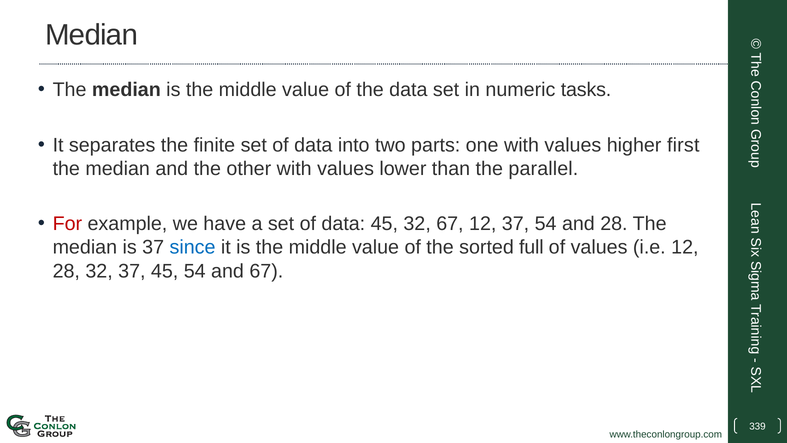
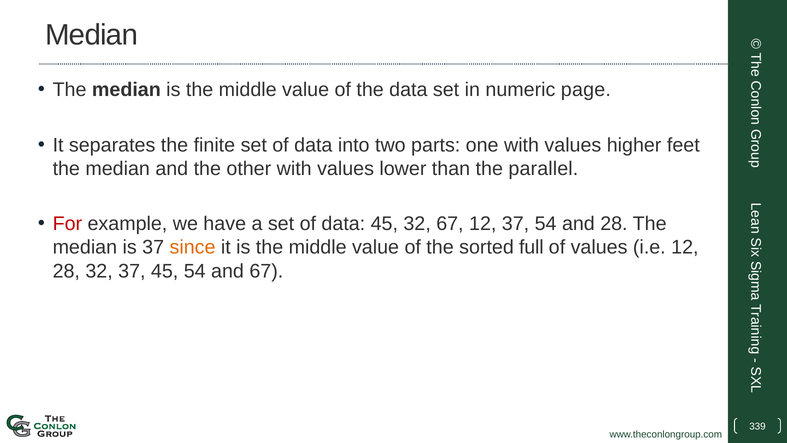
tasks: tasks -> page
first: first -> feet
since colour: blue -> orange
